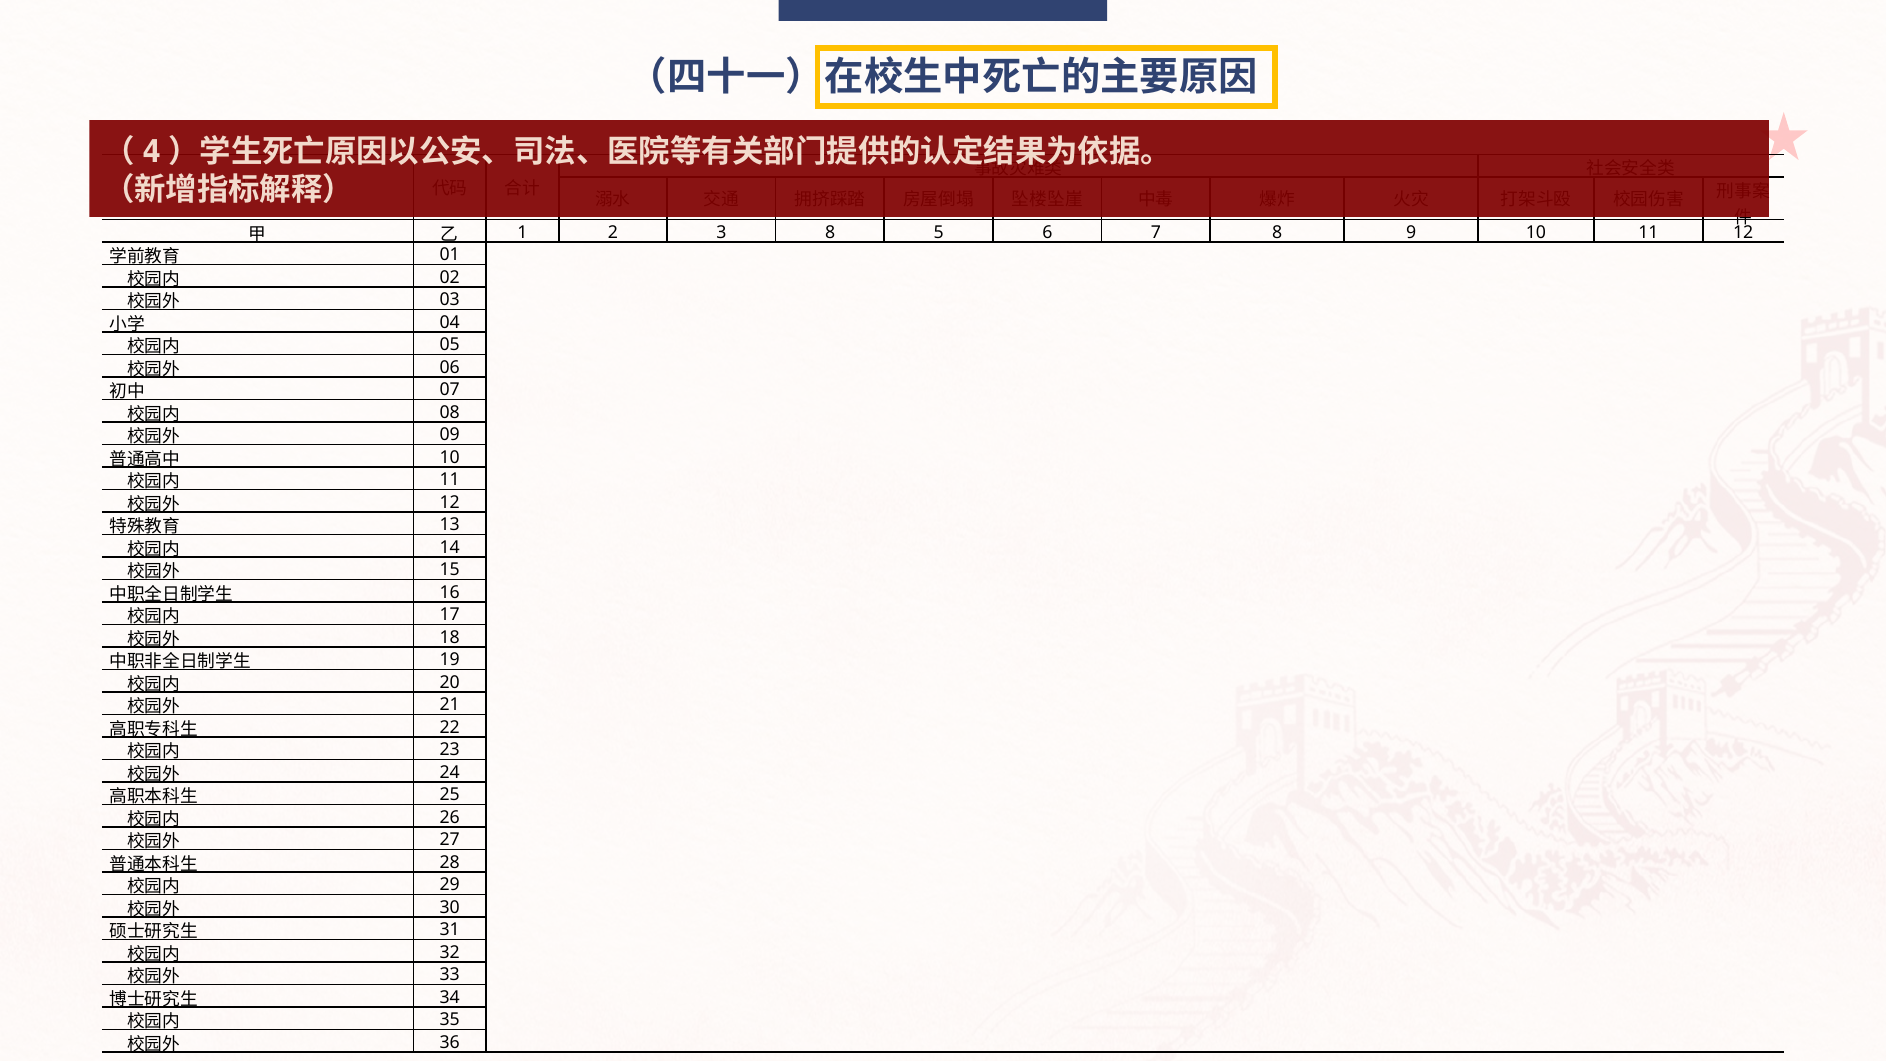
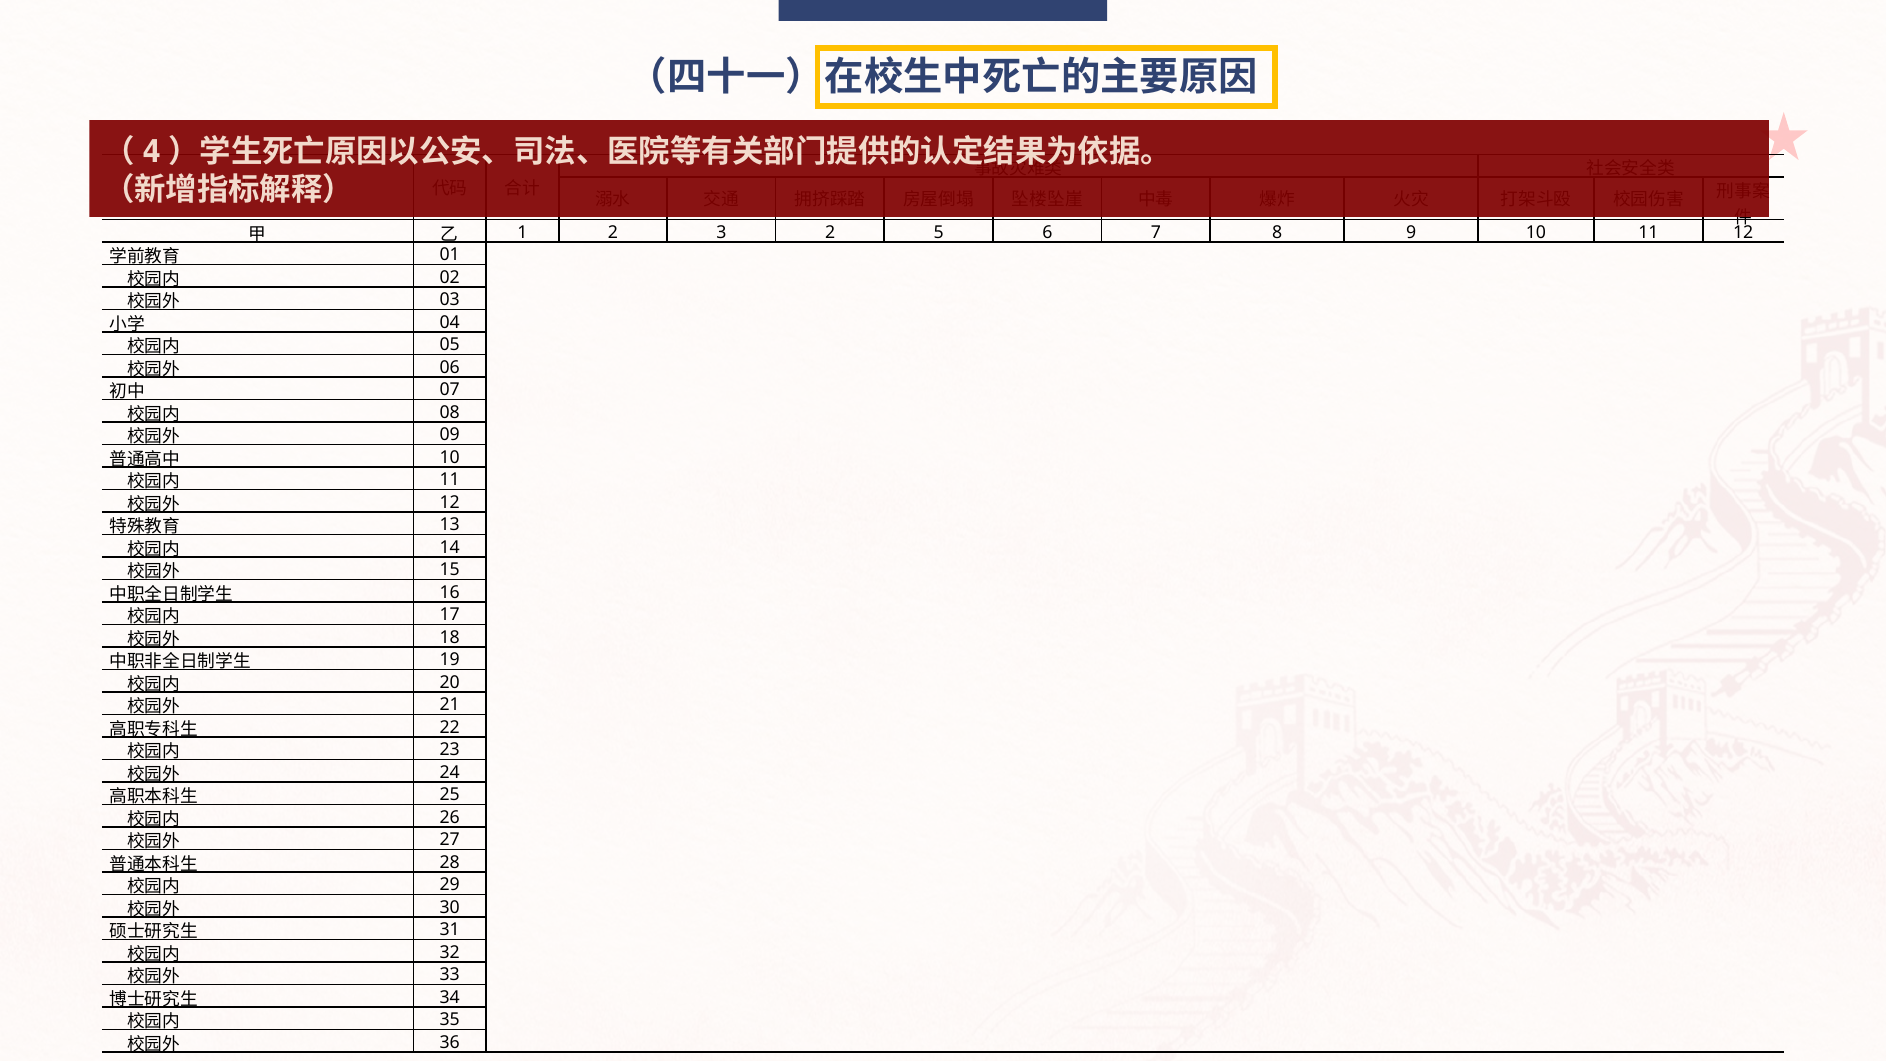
3 8: 8 -> 2
